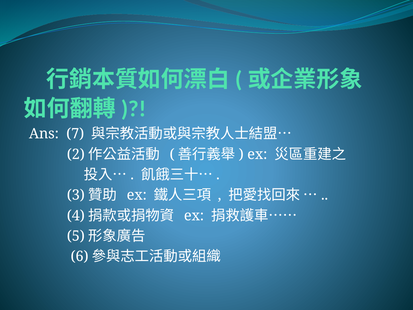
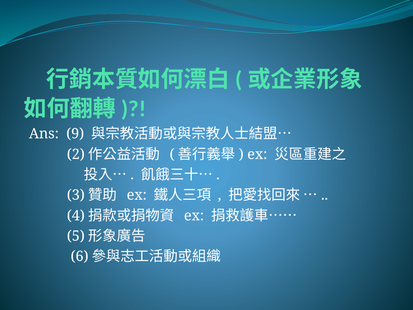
7: 7 -> 9
